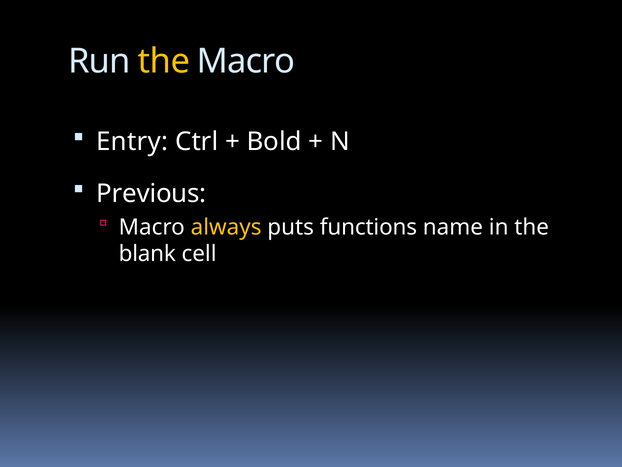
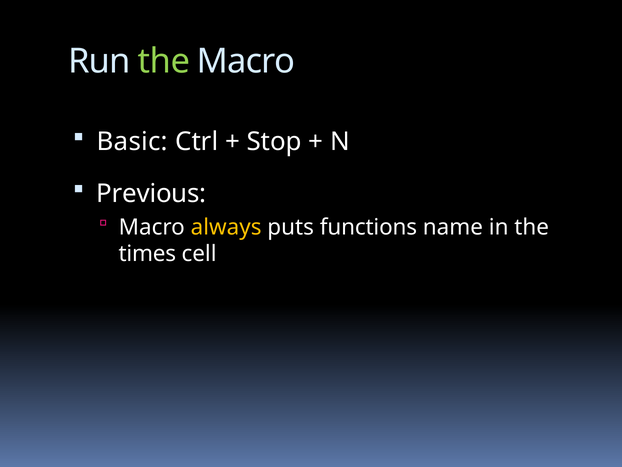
the at (164, 61) colour: yellow -> light green
Entry: Entry -> Basic
Bold: Bold -> Stop
blank: blank -> times
